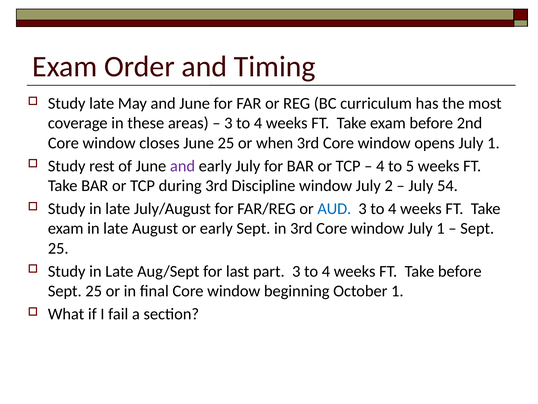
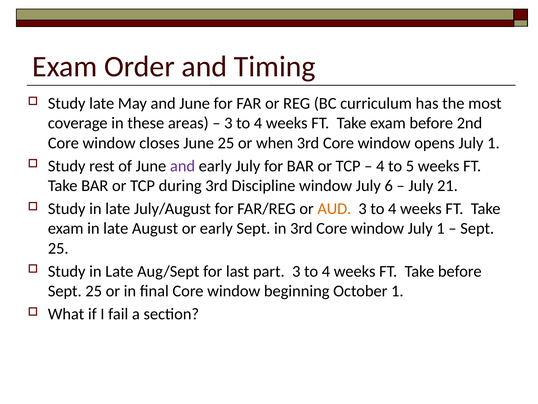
2: 2 -> 6
54: 54 -> 21
AUD colour: blue -> orange
